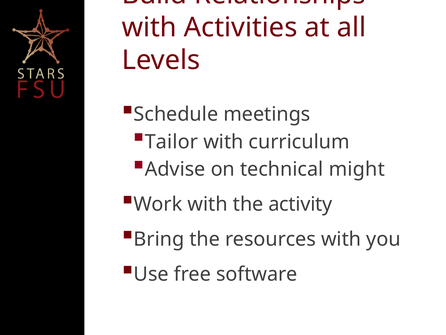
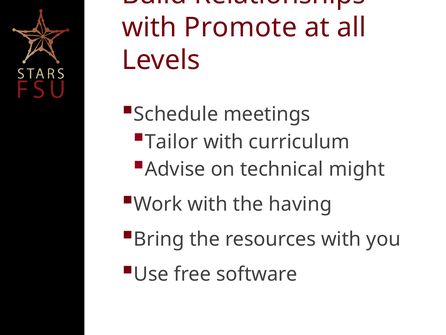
Activities: Activities -> Promote
activity: activity -> having
